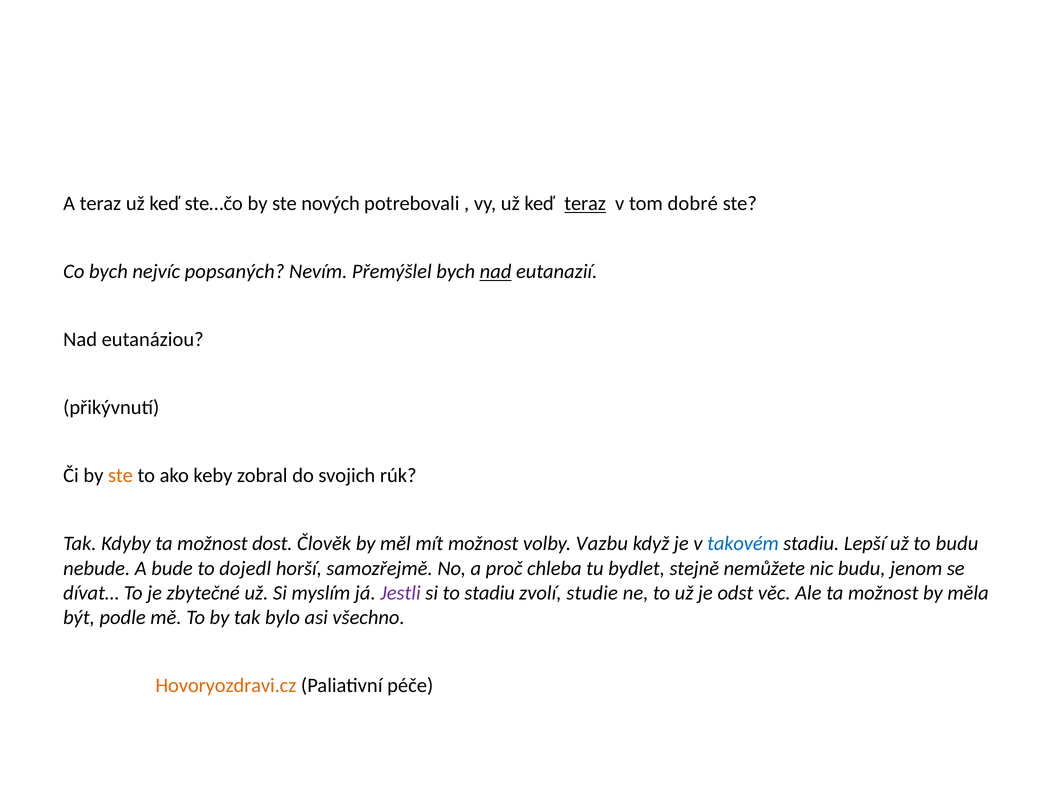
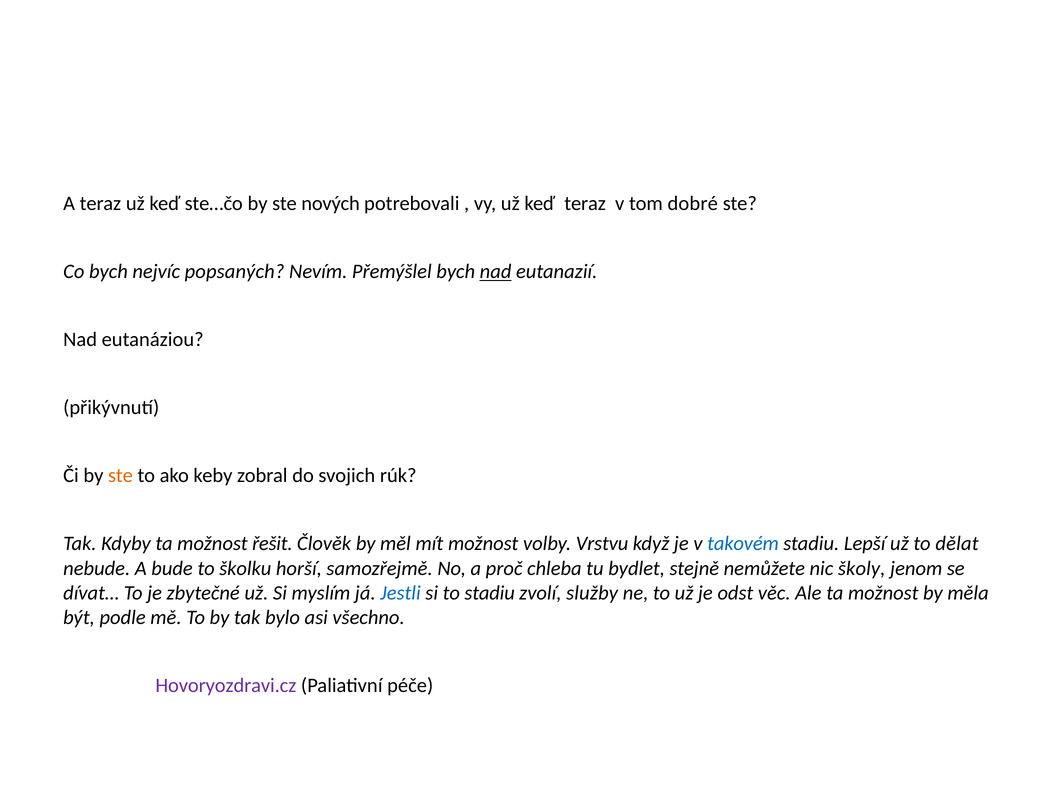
teraz at (585, 203) underline: present -> none
dost: dost -> řešit
Vazbu: Vazbu -> Vrstvu
to budu: budu -> dělat
dojedl: dojedl -> školku
nic budu: budu -> školy
Jestli colour: purple -> blue
studie: studie -> služby
Hovoryozdravi.cz colour: orange -> purple
